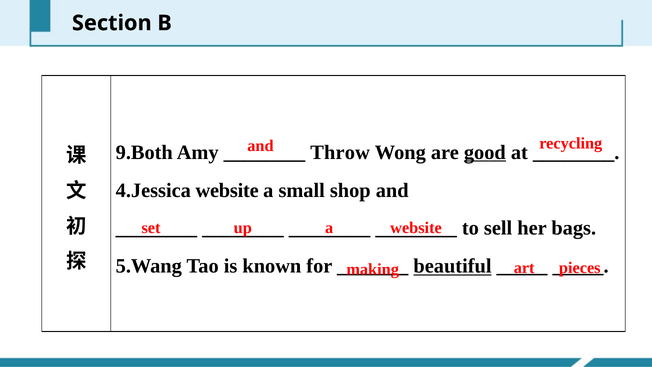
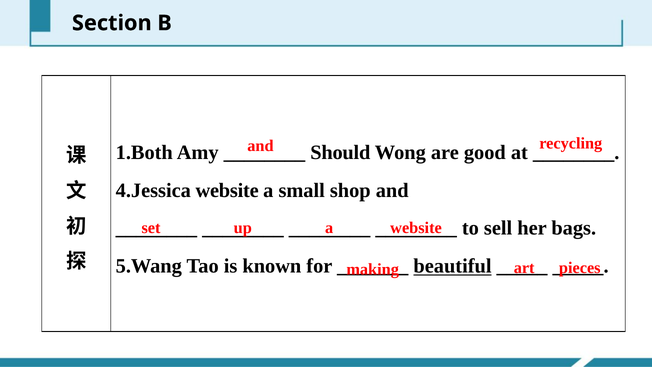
9.Both: 9.Both -> 1.Both
Throw: Throw -> Should
good underline: present -> none
